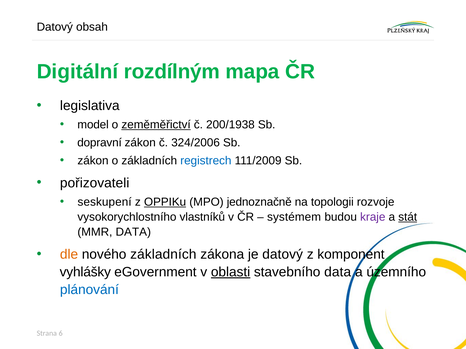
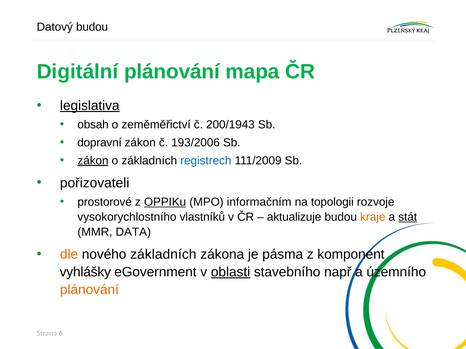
Datový obsah: obsah -> budou
Digitální rozdílným: rozdílným -> plánování
legislativa underline: none -> present
model: model -> obsah
zeměměřictví underline: present -> none
200/1938: 200/1938 -> 200/1943
324/2006: 324/2006 -> 193/2006
zákon at (93, 161) underline: none -> present
seskupení: seskupení -> prostorové
jednoznačně: jednoznačně -> informačním
systémem: systémem -> aktualizuje
kraje colour: purple -> orange
je datový: datový -> pásma
stavebního data: data -> např
plánování at (89, 290) colour: blue -> orange
